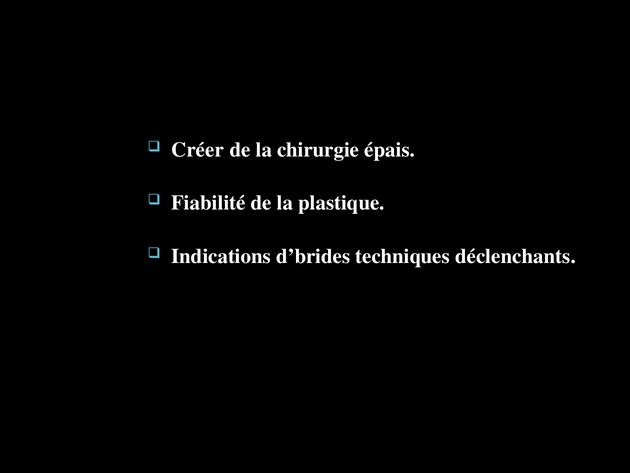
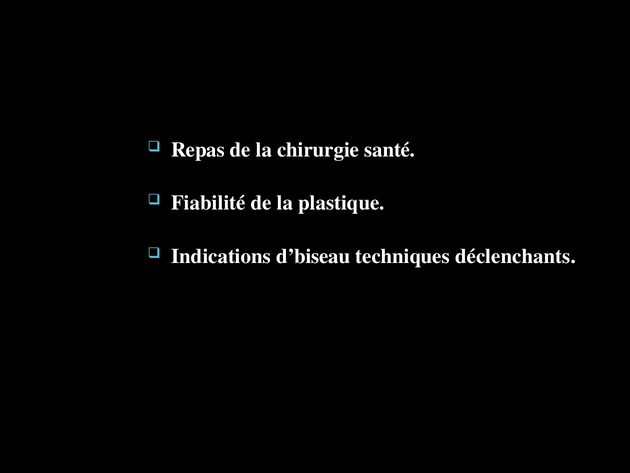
Créer: Créer -> Repas
épais: épais -> santé
d’brides: d’brides -> d’biseau
